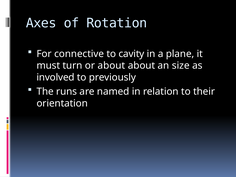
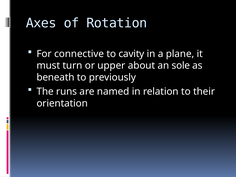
or about: about -> upper
size: size -> sole
involved: involved -> beneath
